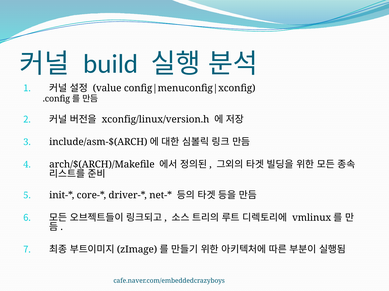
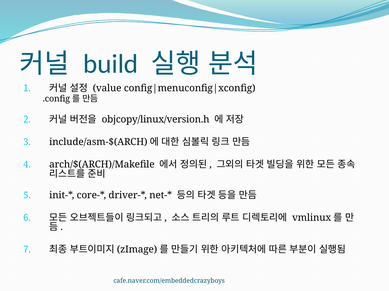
xconfig/linux/version.h: xconfig/linux/version.h -> objcopy/linux/version.h
